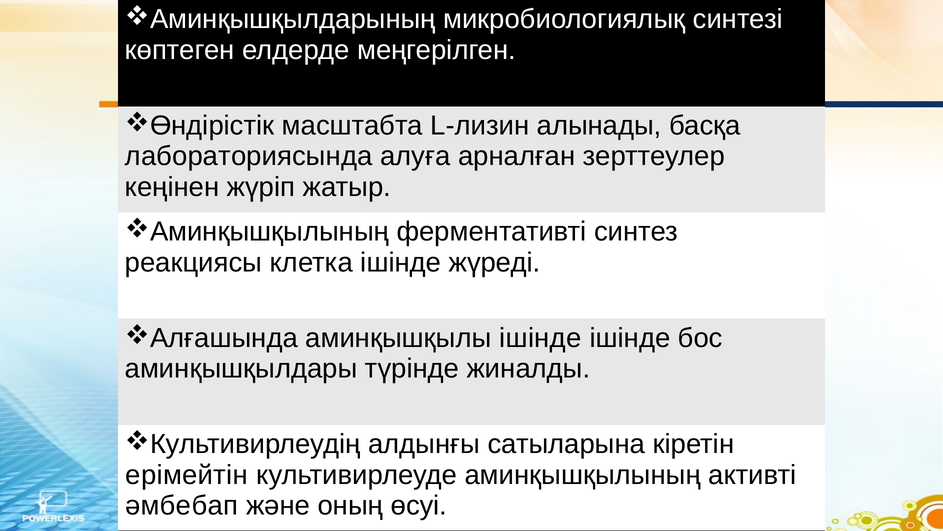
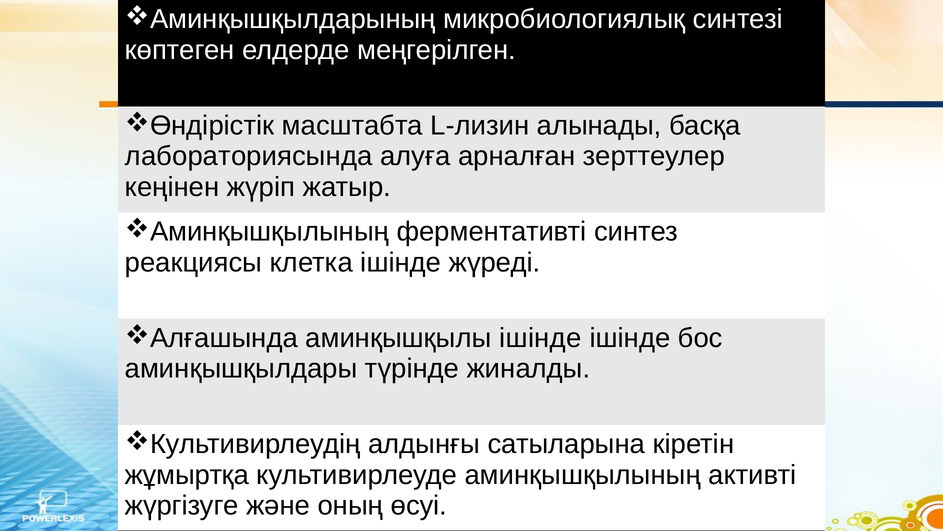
ерімейтін: ерімейтін -> жұмыртқа
әмбебап: әмбебап -> жүргізуге
